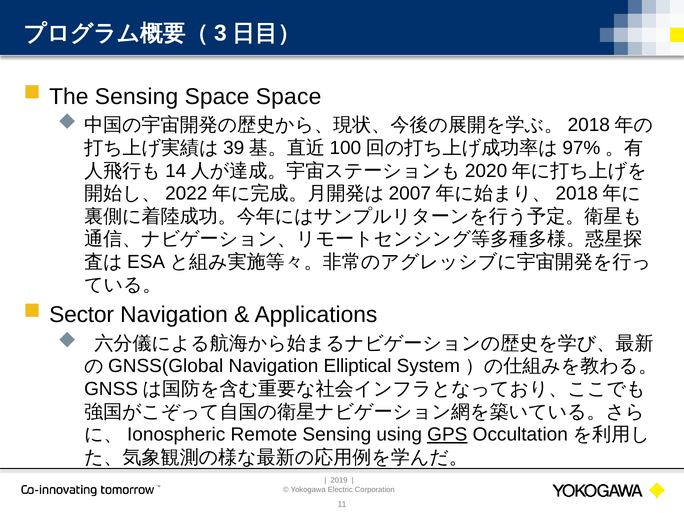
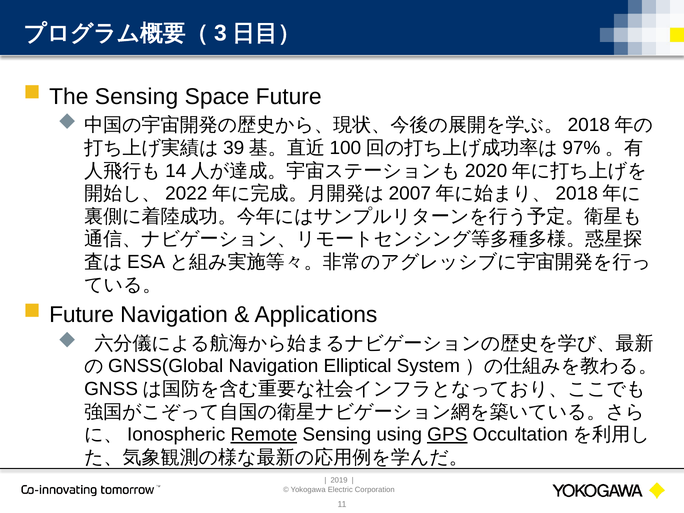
Space Space: Space -> Future
Sector at (82, 315): Sector -> Future
Remote underline: none -> present
